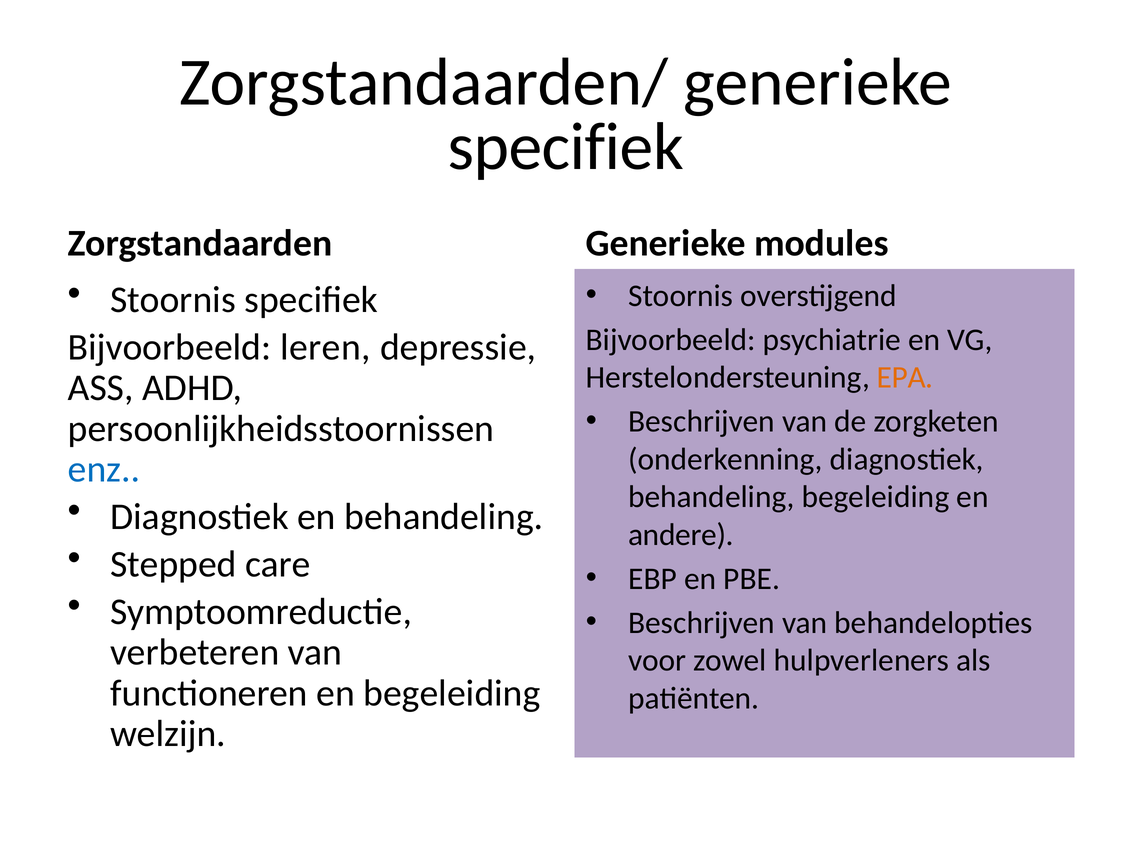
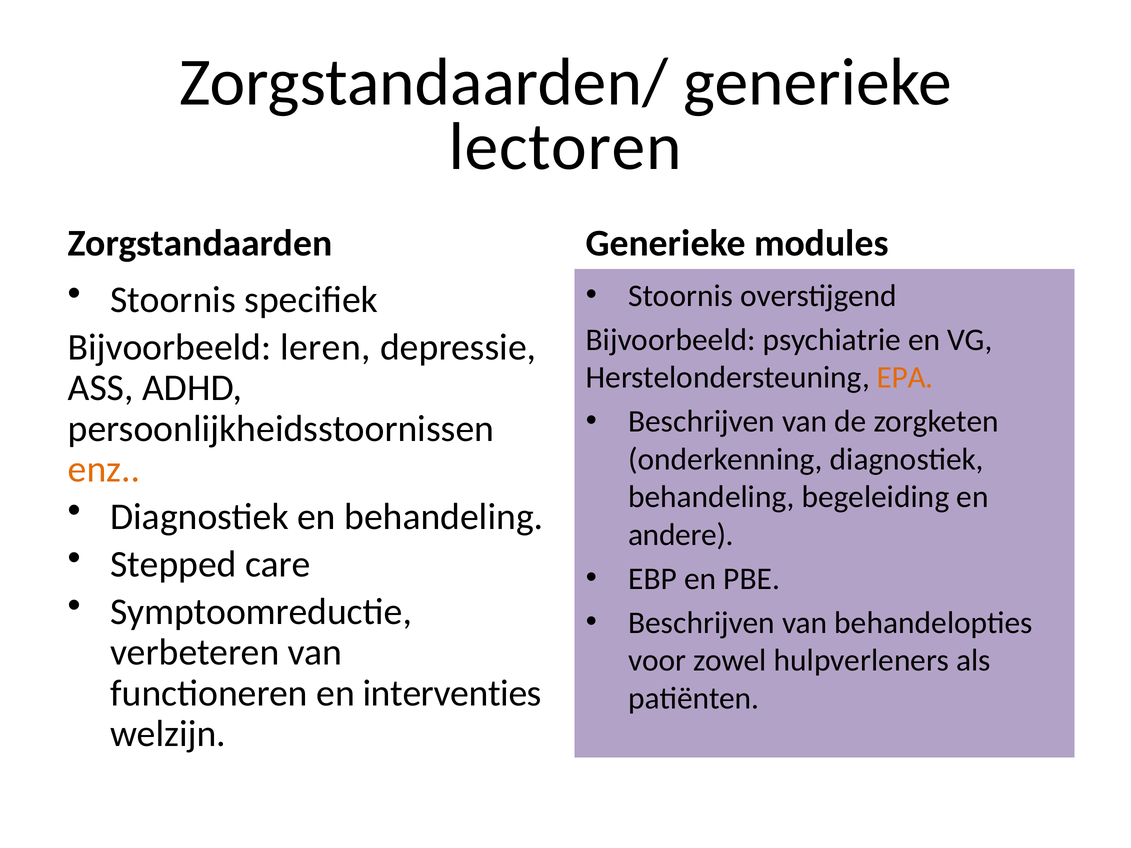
specifiek at (566, 147): specifiek -> lectoren
enz colour: blue -> orange
en begeleiding: begeleiding -> interventies
